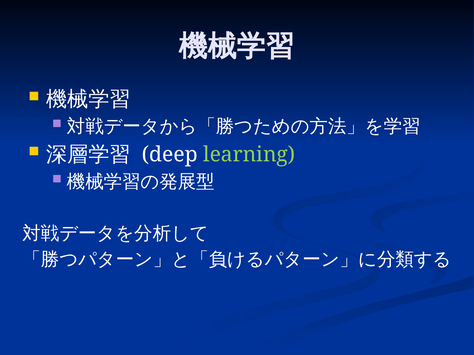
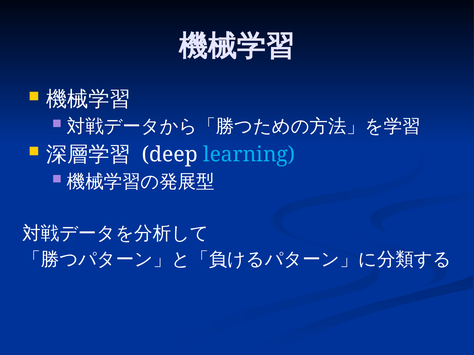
learning colour: light green -> light blue
